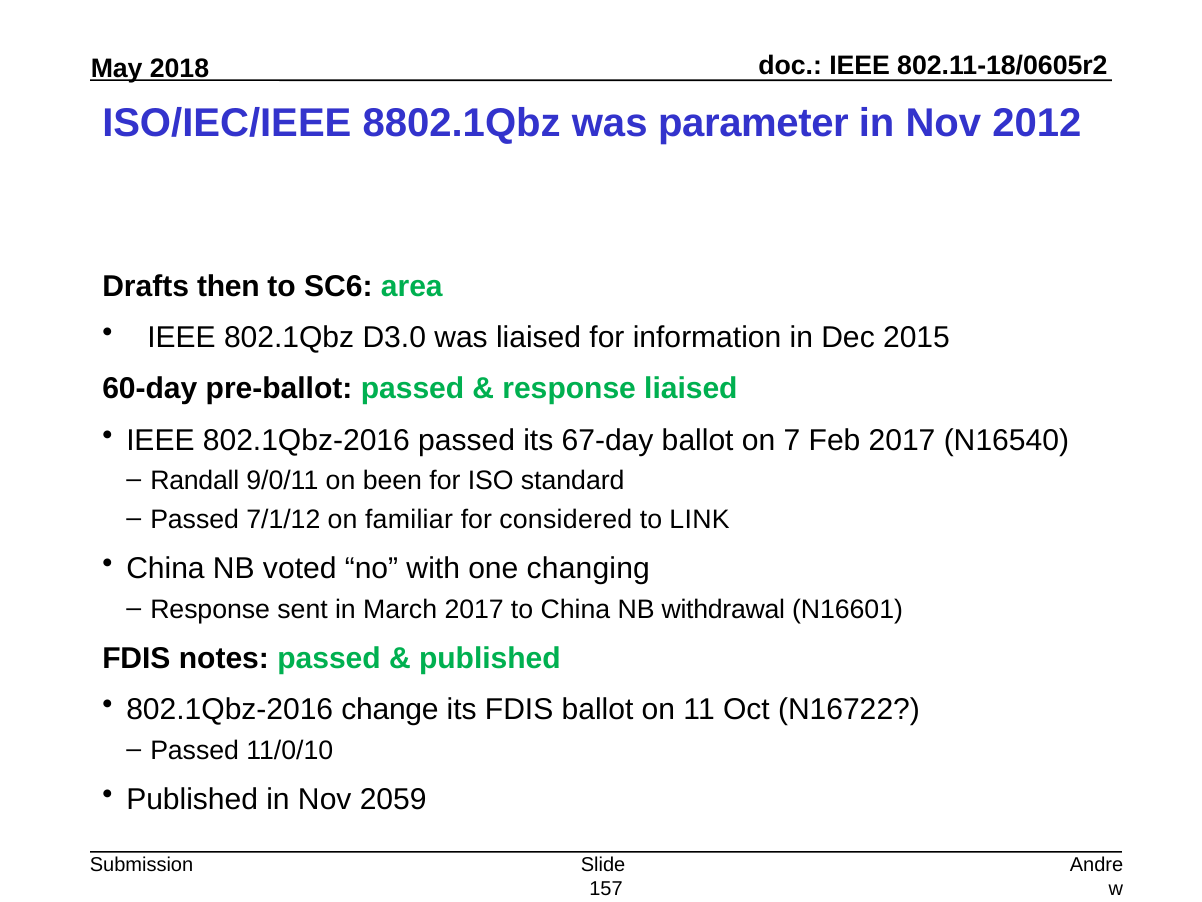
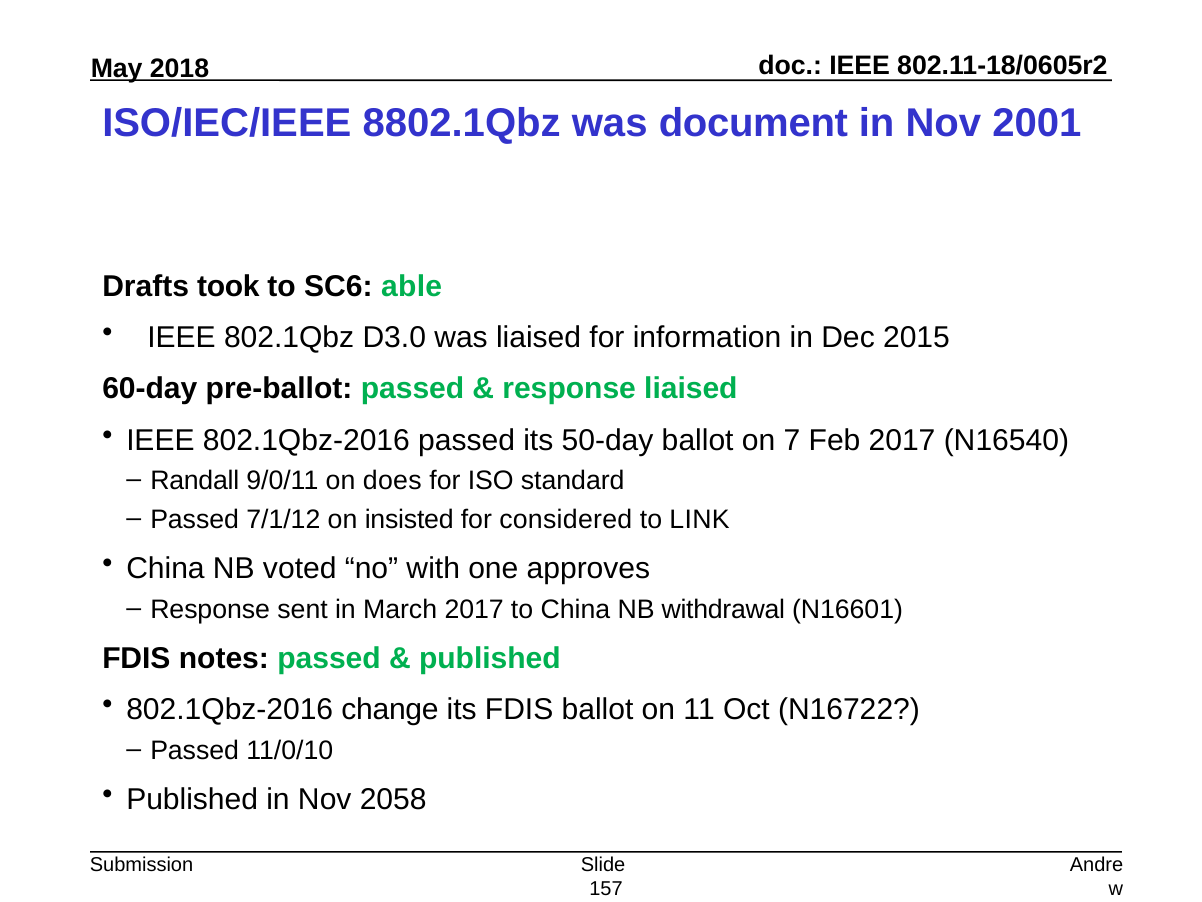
parameter: parameter -> document
2012: 2012 -> 2001
then: then -> took
area: area -> able
67-day: 67-day -> 50-day
been: been -> does
familiar: familiar -> insisted
changing: changing -> approves
2059: 2059 -> 2058
